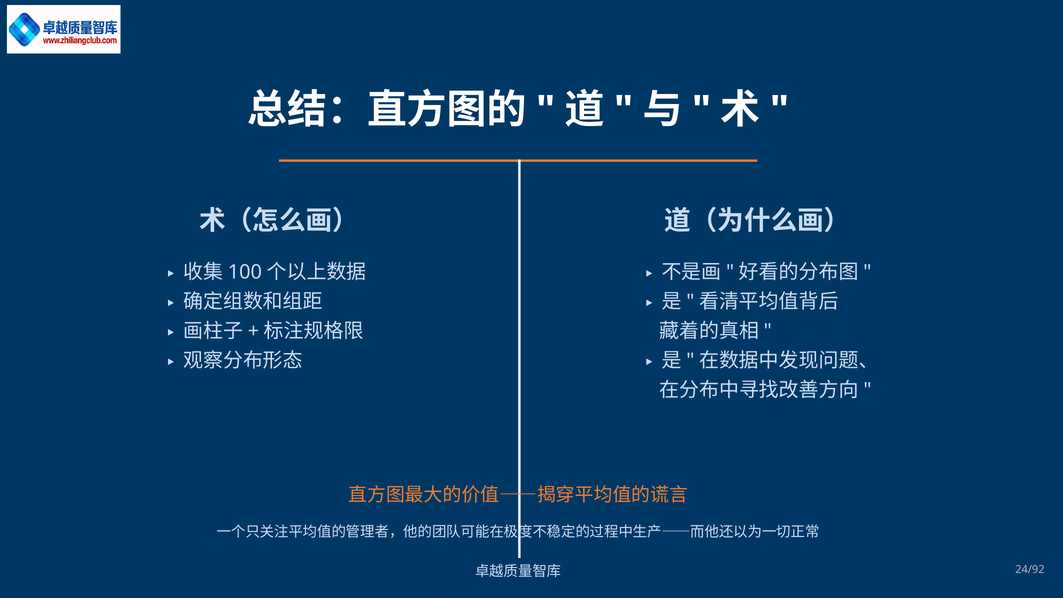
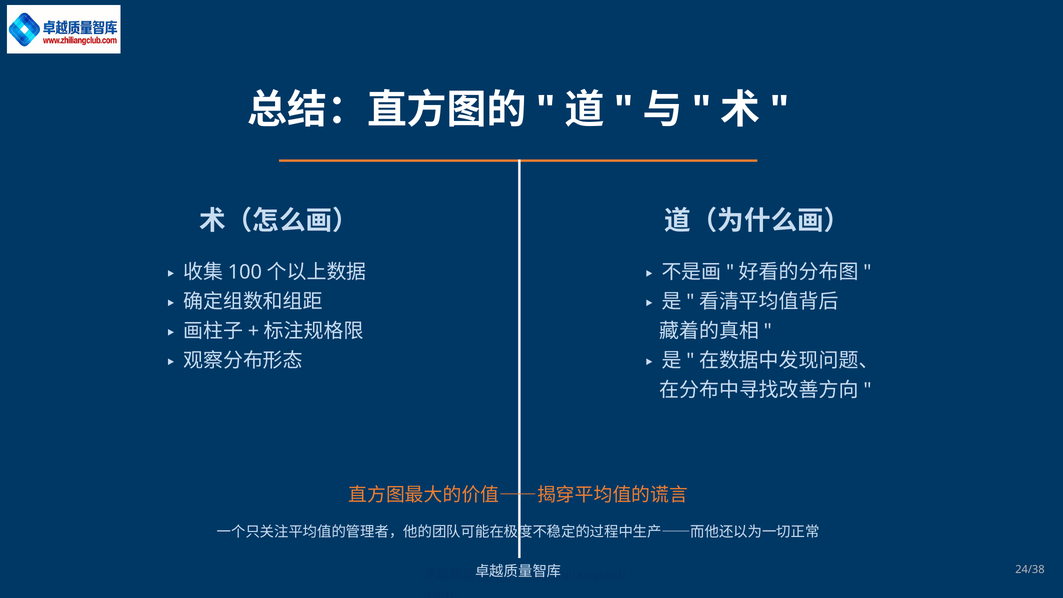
24/92: 24/92 -> 24/38
